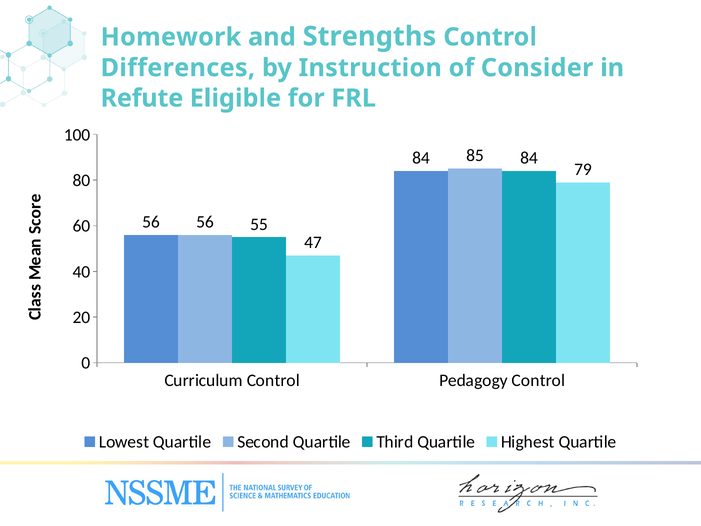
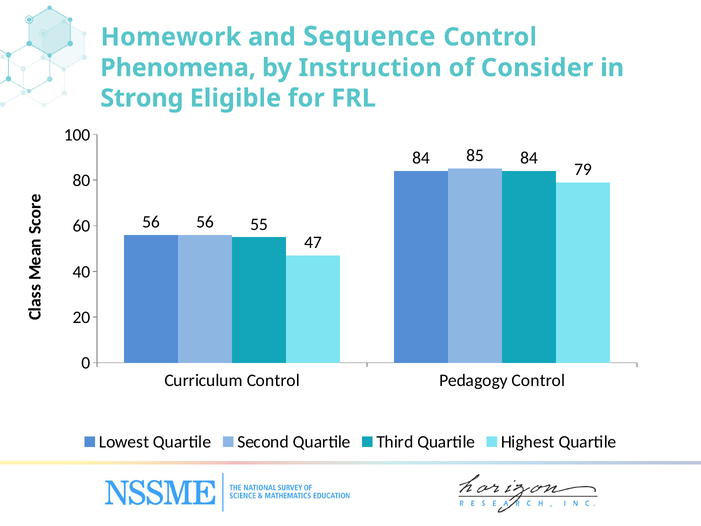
Strengths: Strengths -> Sequence
Differences: Differences -> Phenomena
Refute: Refute -> Strong
